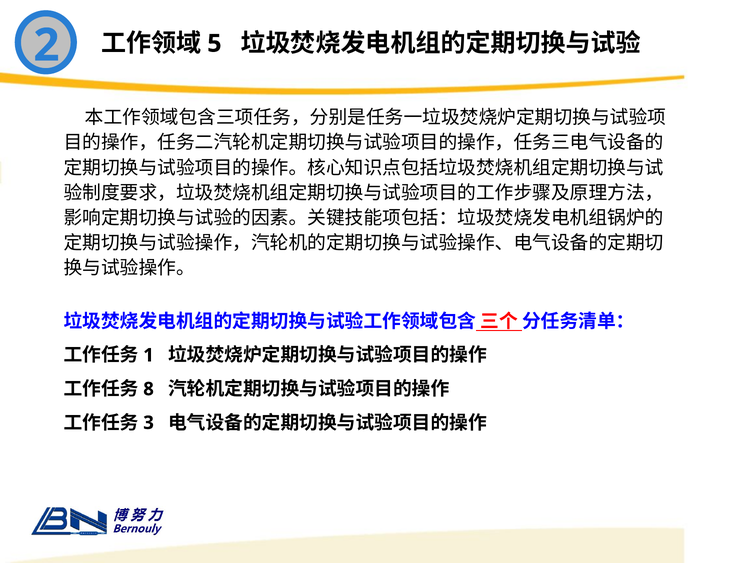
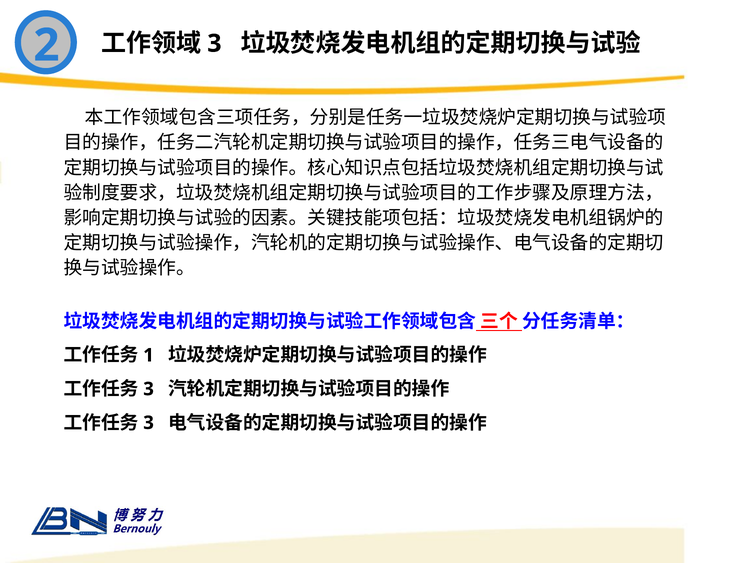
5 at (214, 43): 5 -> 3
8 at (149, 389): 8 -> 3
